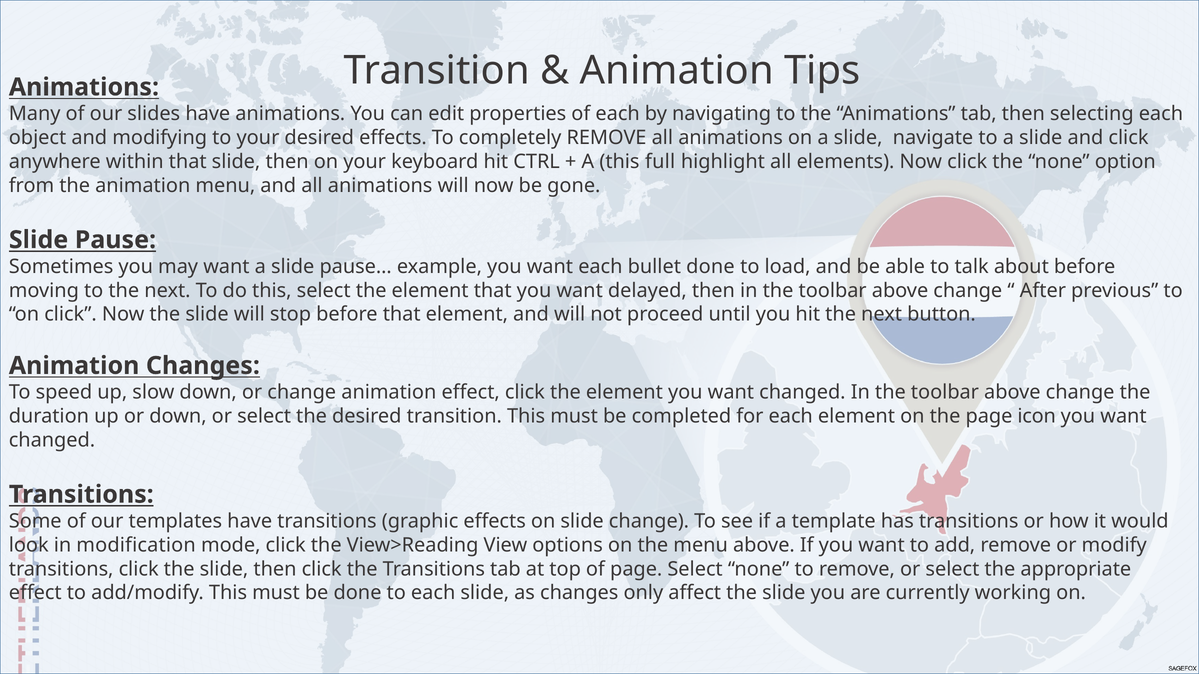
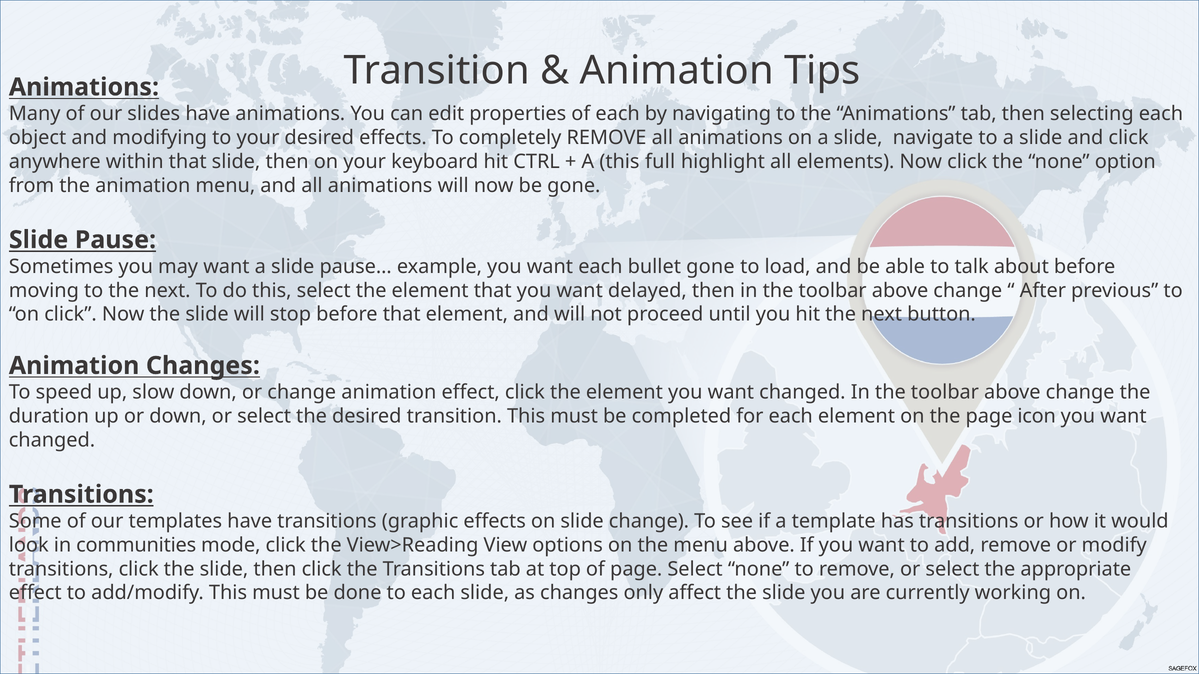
bullet done: done -> gone
modification: modification -> communities
